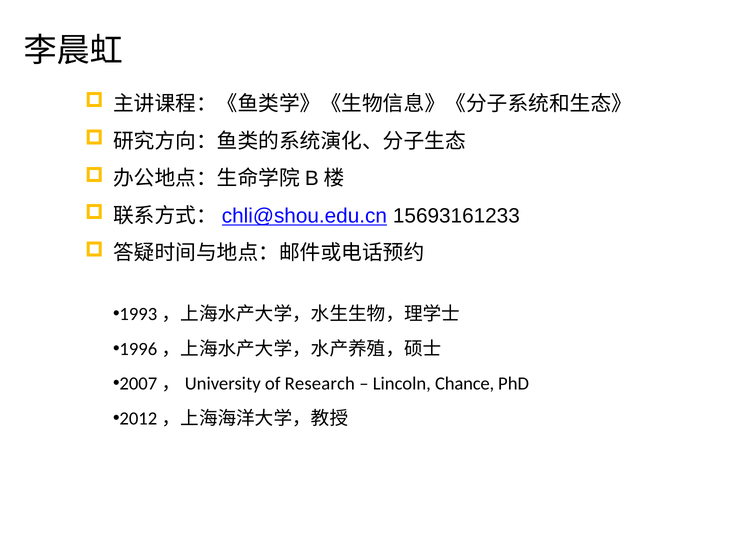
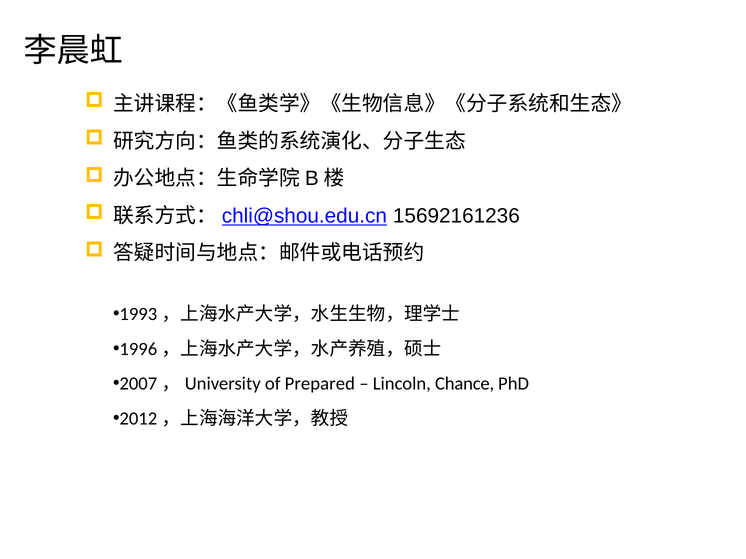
15693161233: 15693161233 -> 15692161236
Research: Research -> Prepared
